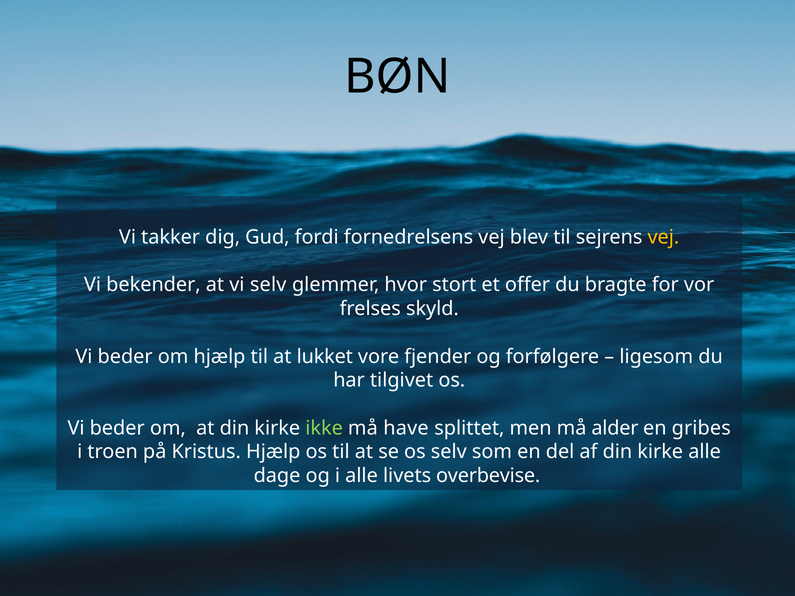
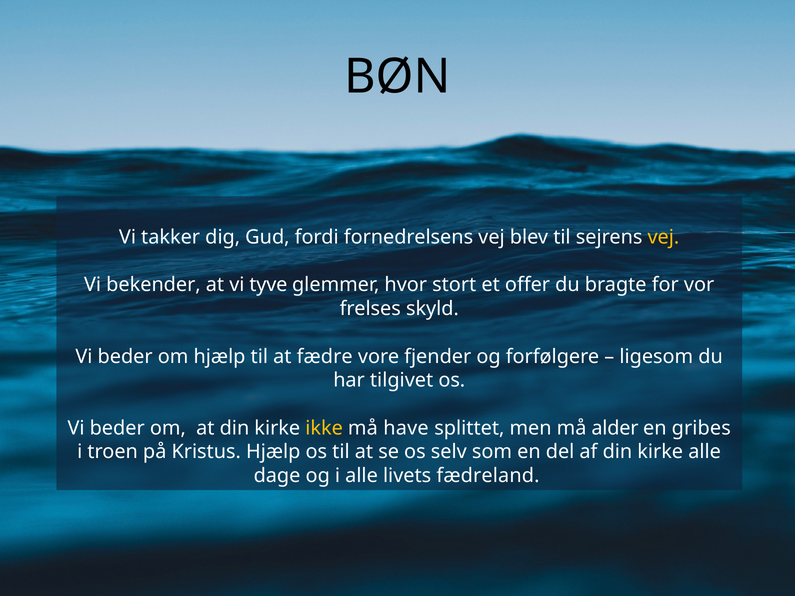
vi selv: selv -> tyve
lukket: lukket -> fædre
ikke colour: light green -> yellow
overbevise: overbevise -> fædreland
